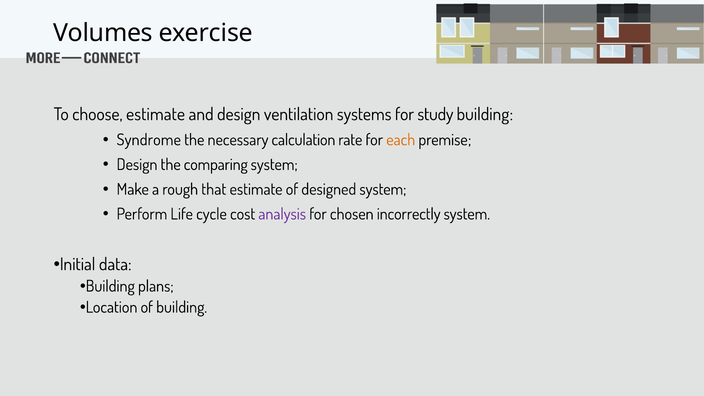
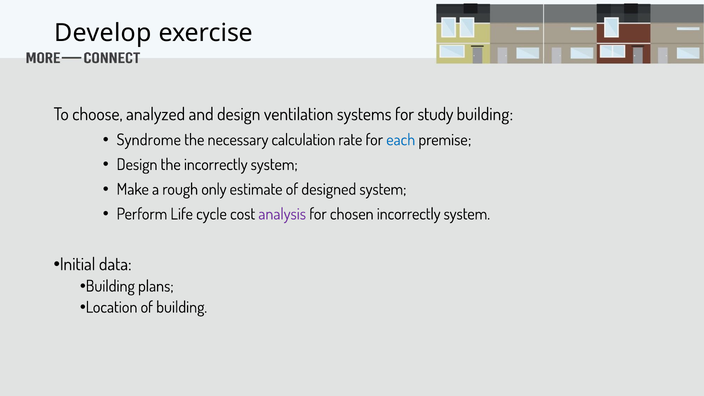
Volumes: Volumes -> Develop
choose estimate: estimate -> analyzed
each colour: orange -> blue
the comparing: comparing -> incorrectly
that: that -> only
